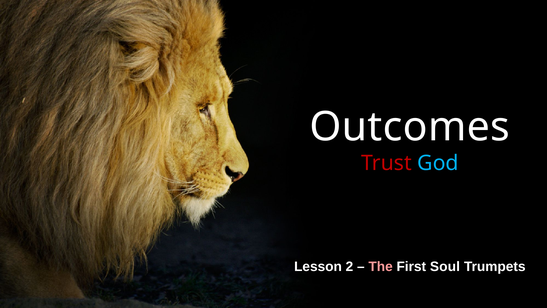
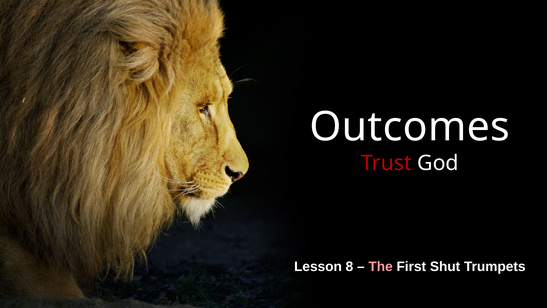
God colour: light blue -> white
2: 2 -> 8
Soul: Soul -> Shut
